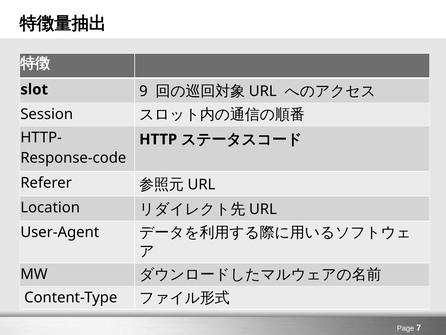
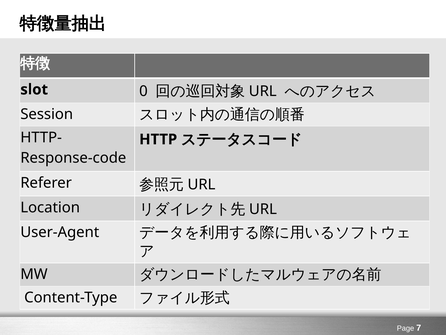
9: 9 -> 0
